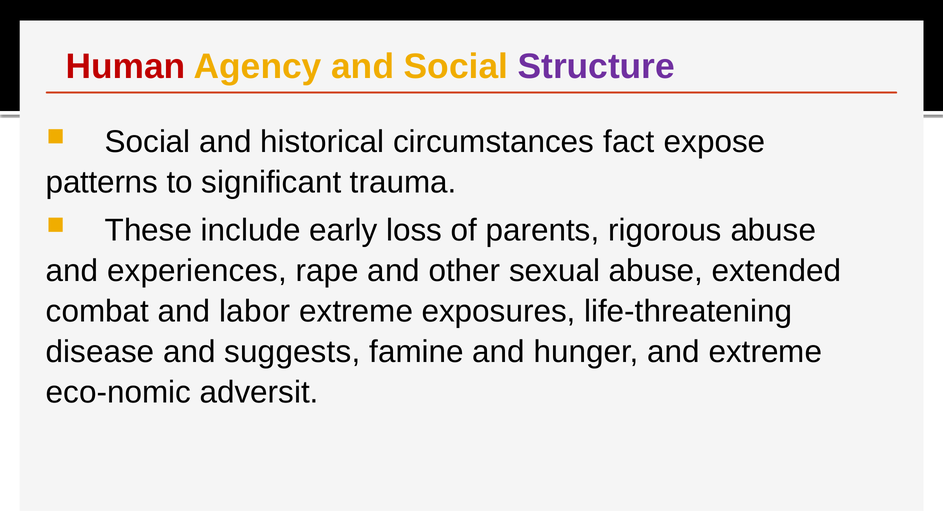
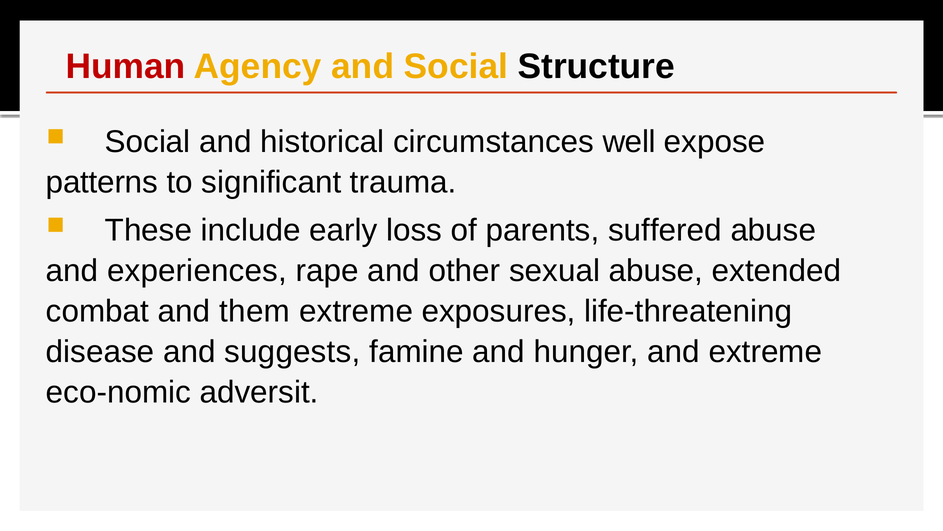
Structure colour: purple -> black
fact: fact -> well
rigorous: rigorous -> suffered
labor: labor -> them
